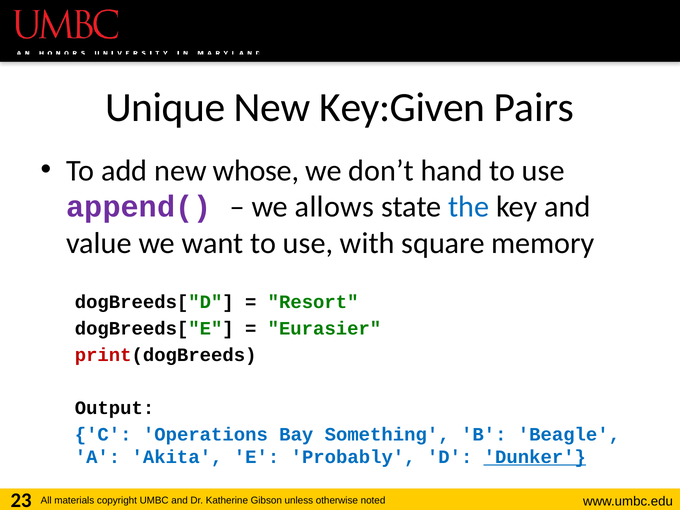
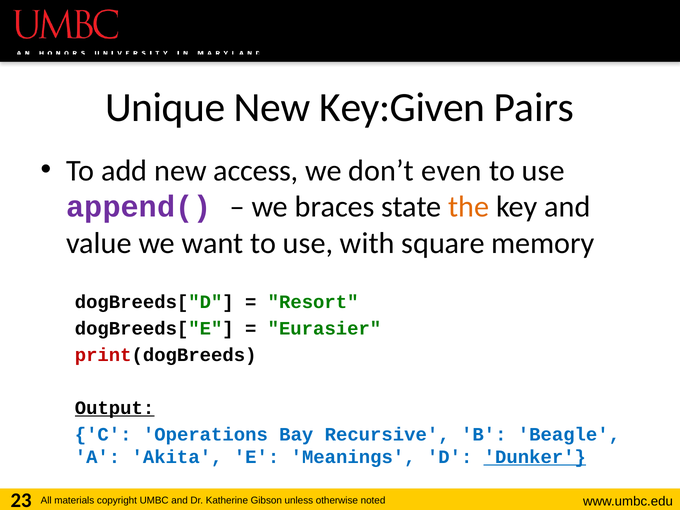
whose: whose -> access
hand: hand -> even
allows: allows -> braces
the colour: blue -> orange
Output underline: none -> present
Something: Something -> Recursive
Probably: Probably -> Meanings
